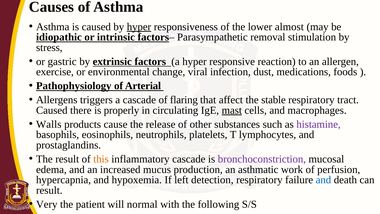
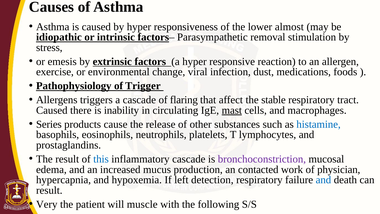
hyper at (139, 27) underline: present -> none
gastric: gastric -> emesis
Arterial: Arterial -> Trigger
properly: properly -> inability
Walls: Walls -> Series
histamine colour: purple -> blue
this colour: orange -> blue
asthmatic: asthmatic -> contacted
perfusion: perfusion -> physician
normal: normal -> muscle
